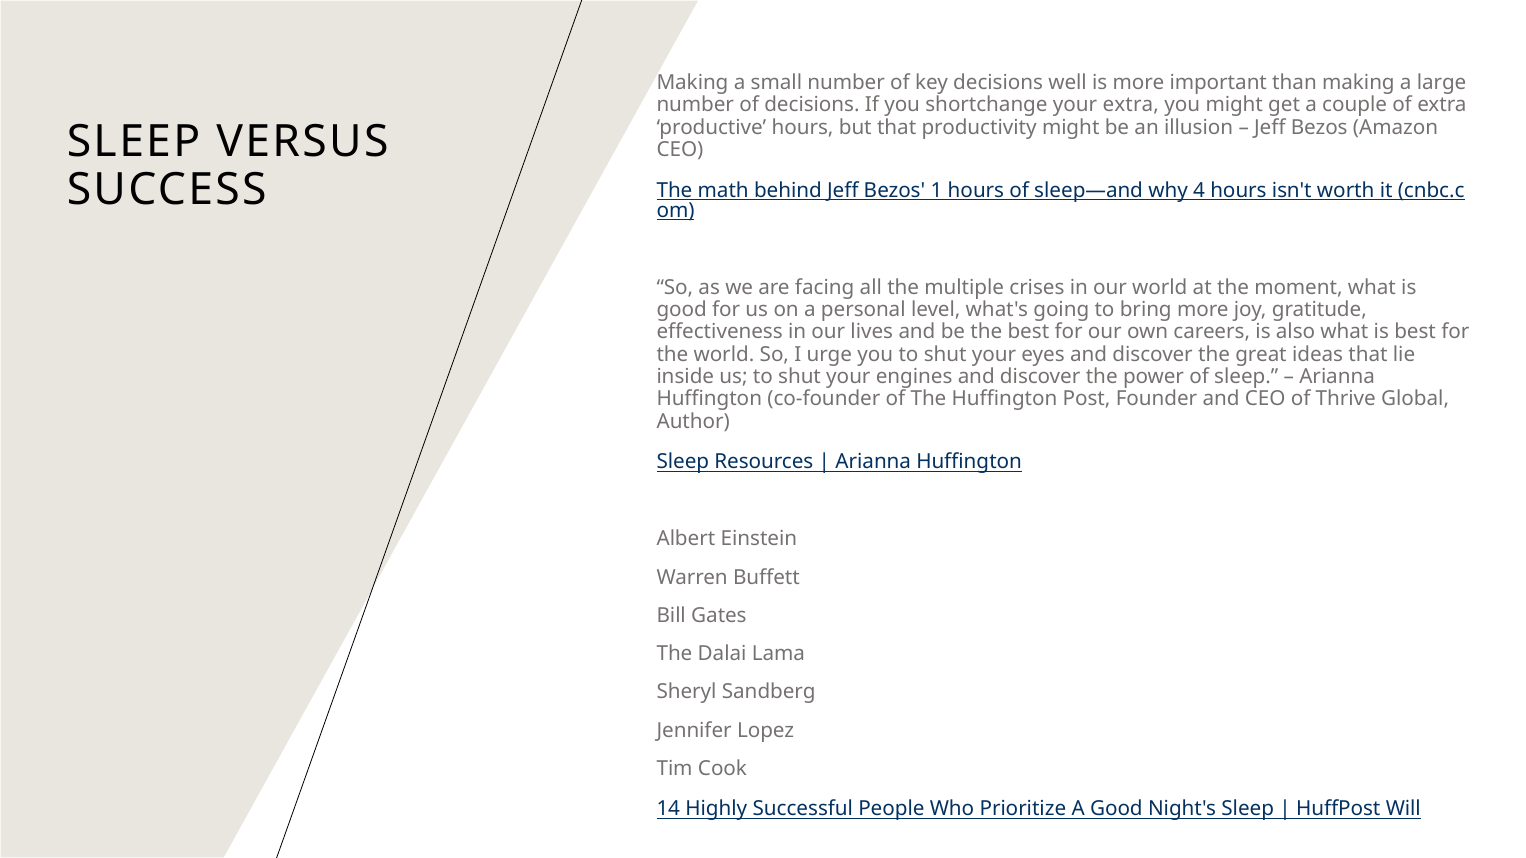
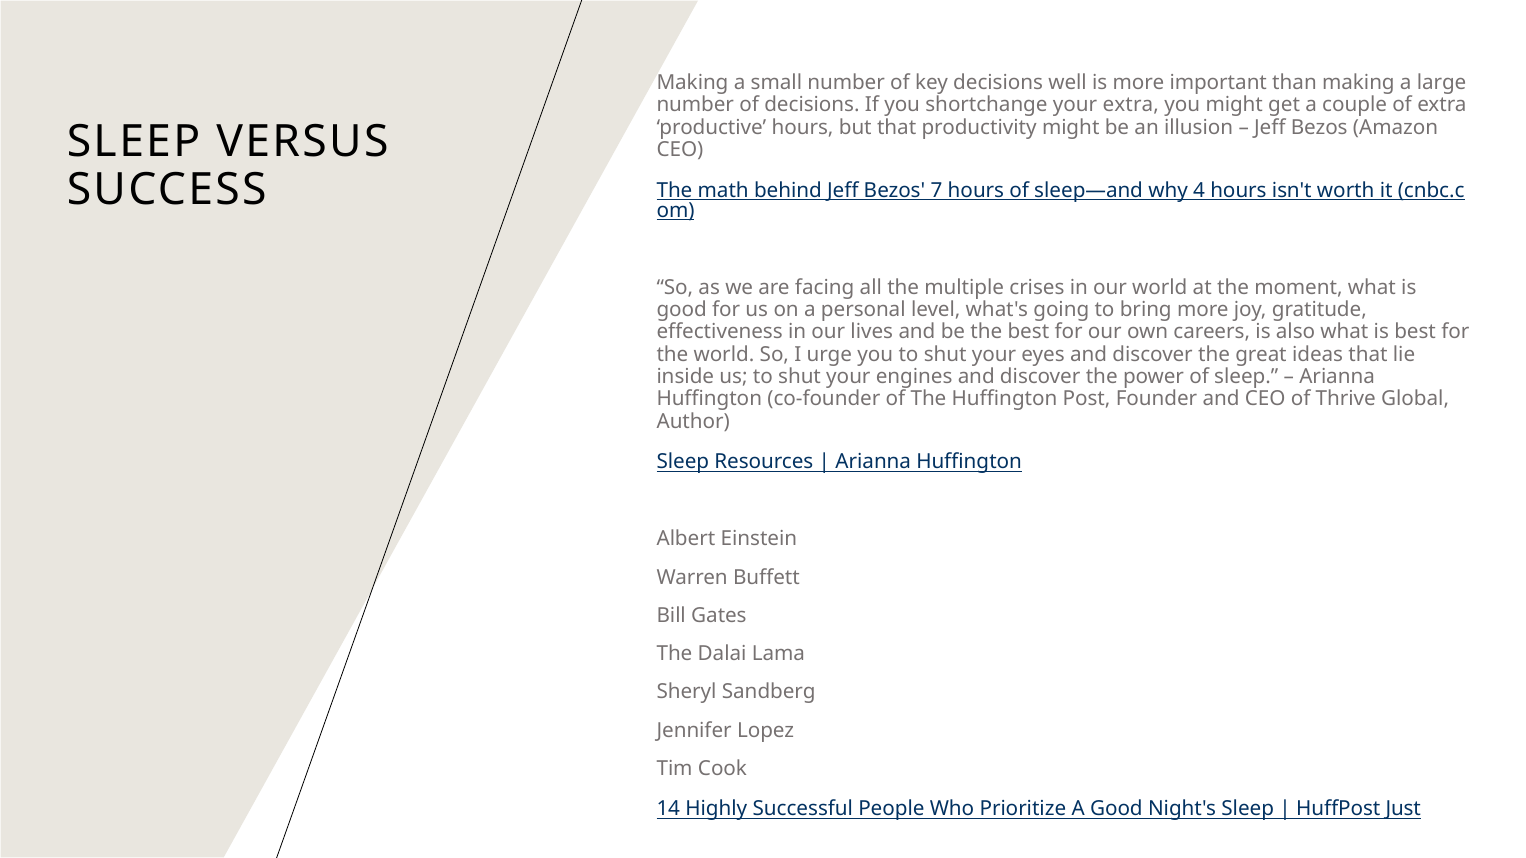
1: 1 -> 7
Will: Will -> Just
